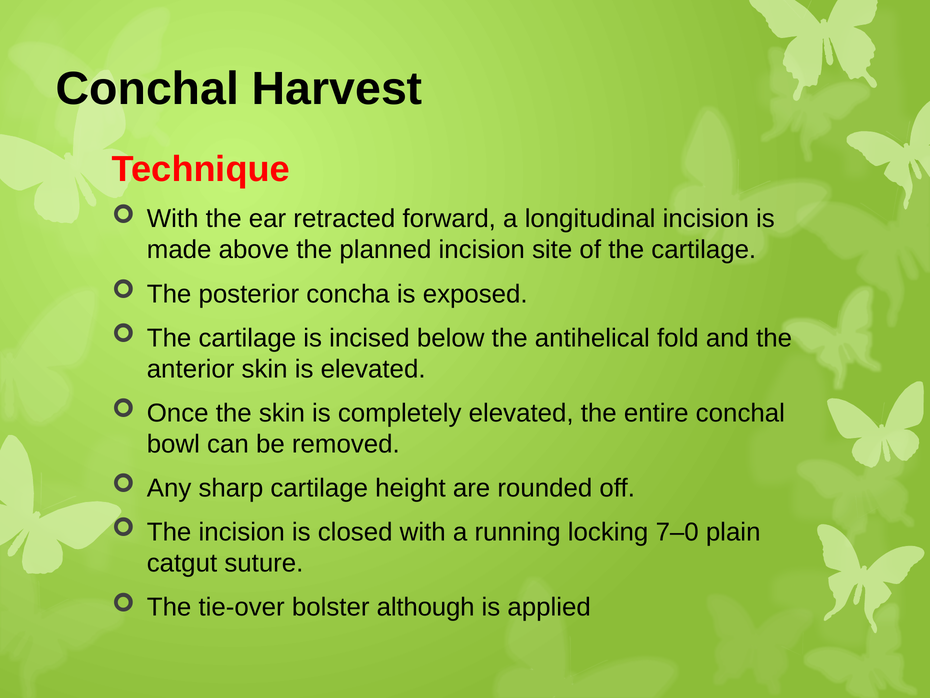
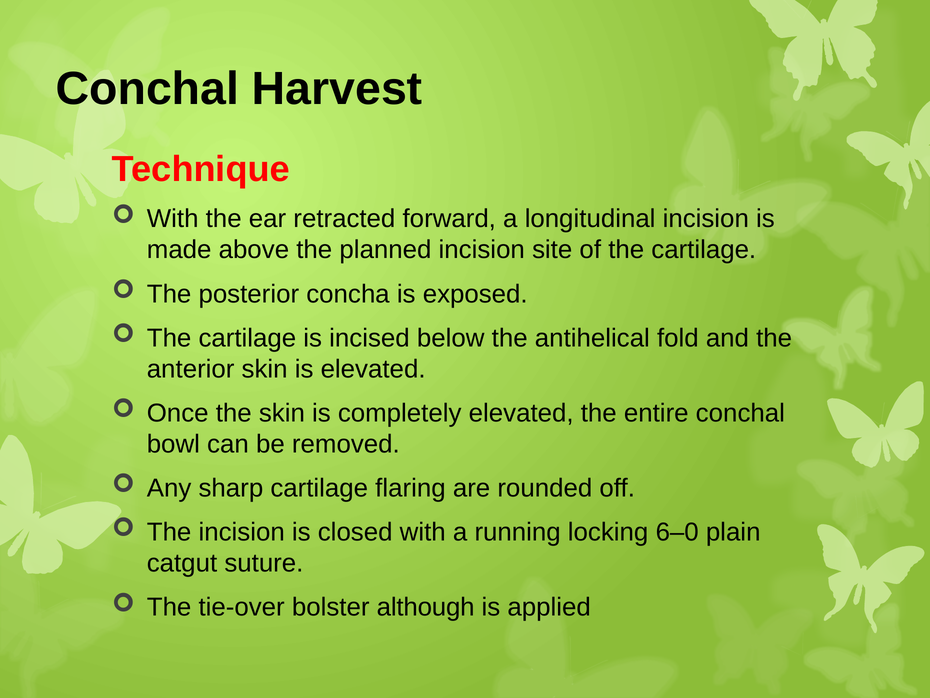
height: height -> flaring
7–0: 7–0 -> 6–0
